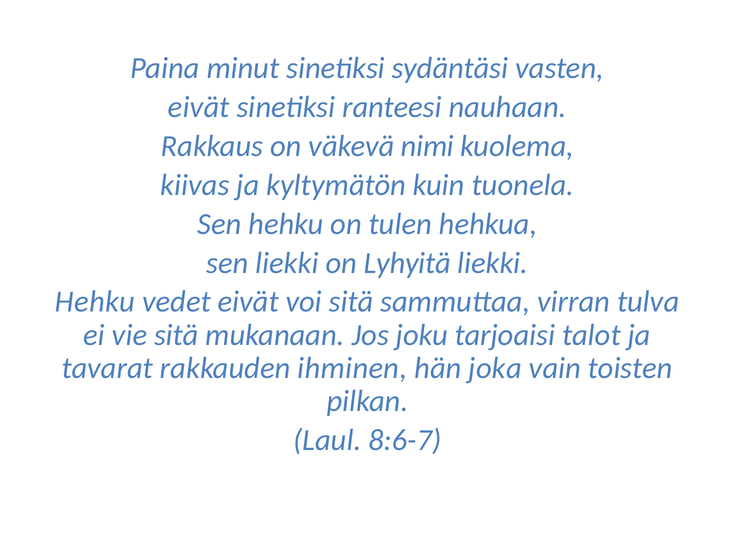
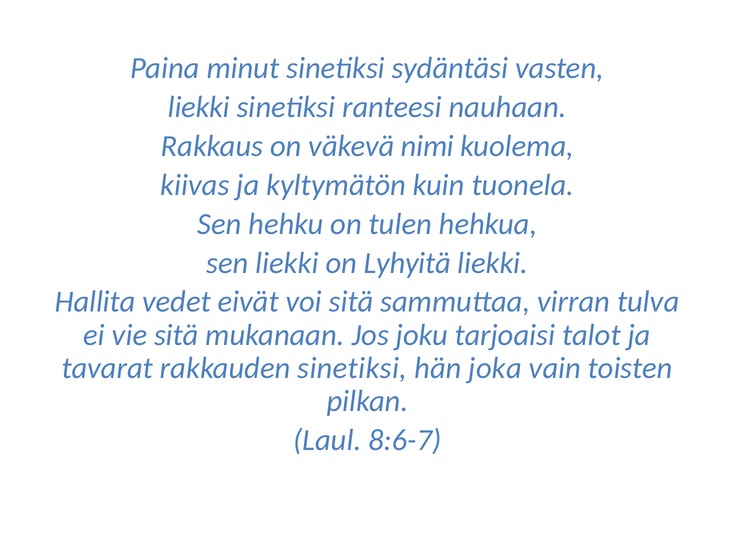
eivät at (199, 107): eivät -> liekki
Hehku at (95, 302): Hehku -> Hallita
rakkauden ihminen: ihminen -> sinetiksi
